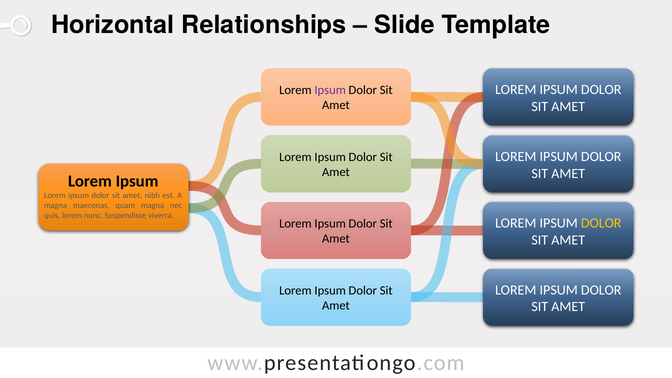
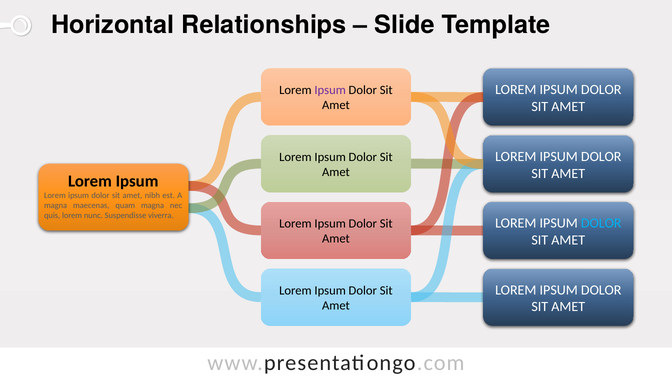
DOLOR at (601, 223) colour: yellow -> light blue
